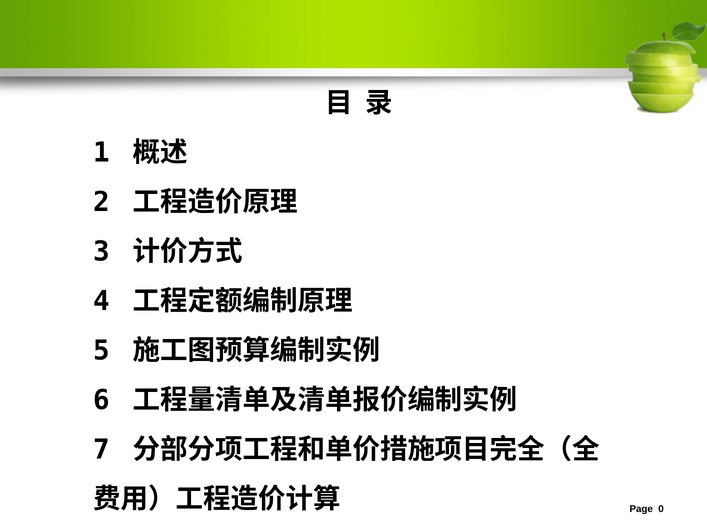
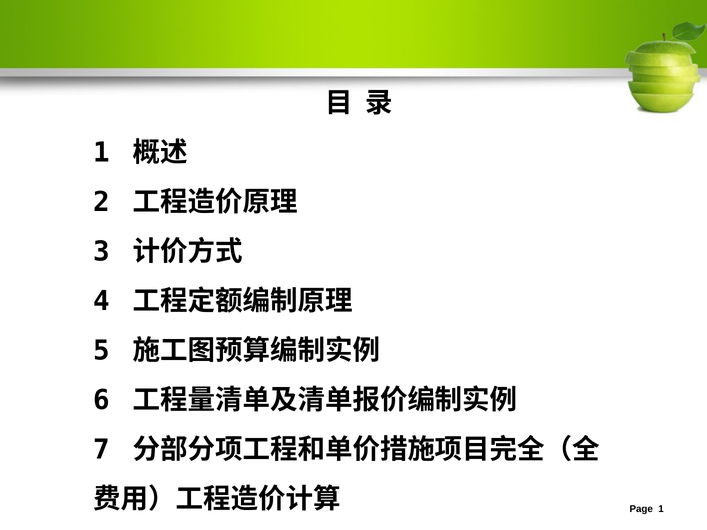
0 at (661, 509): 0 -> 1
